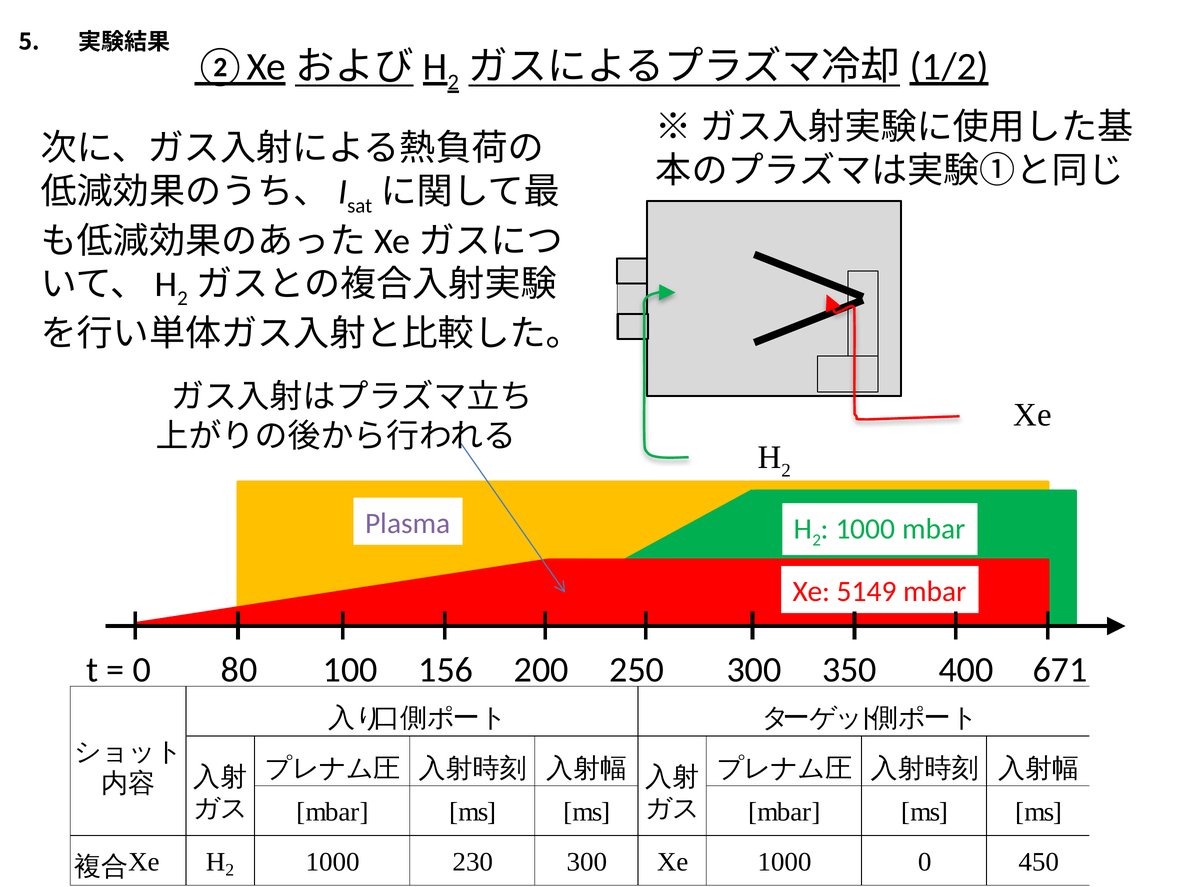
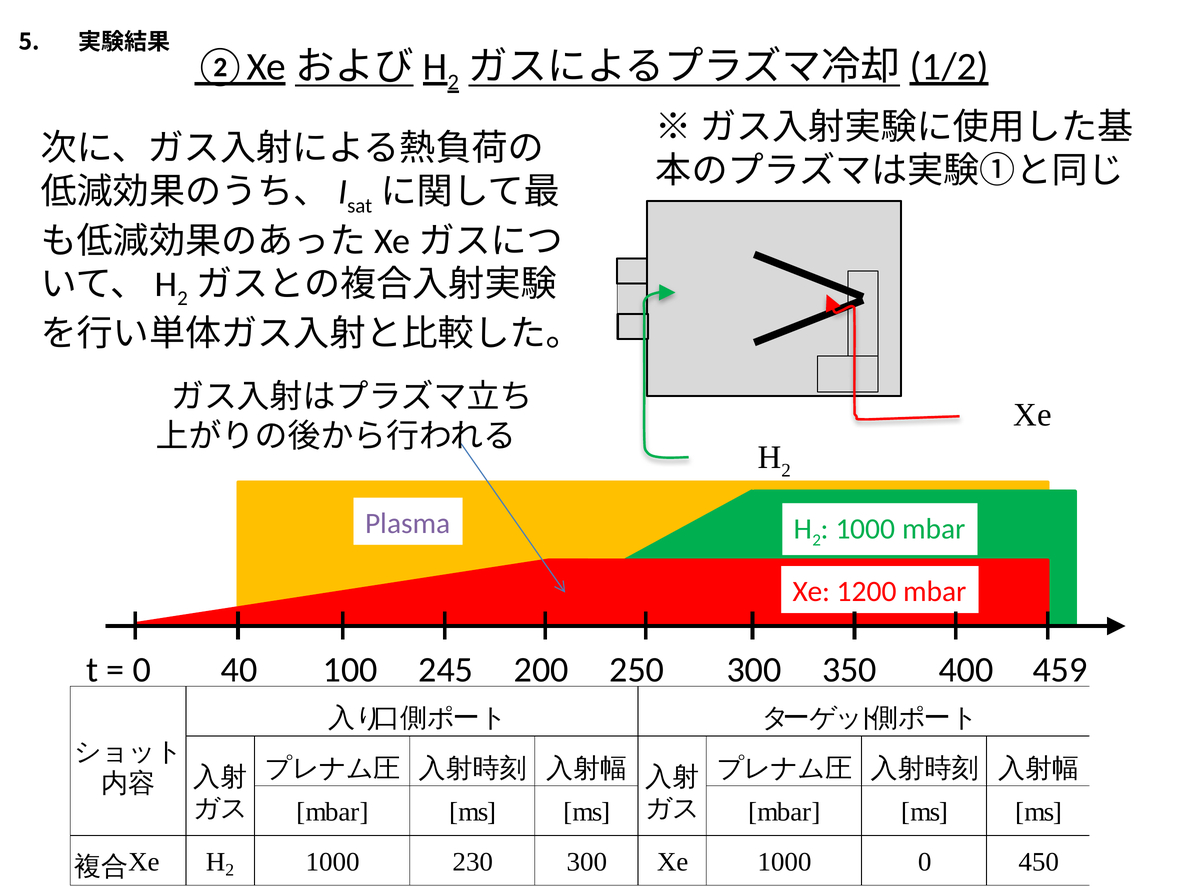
5149: 5149 -> 1200
80: 80 -> 40
156: 156 -> 245
671: 671 -> 459
